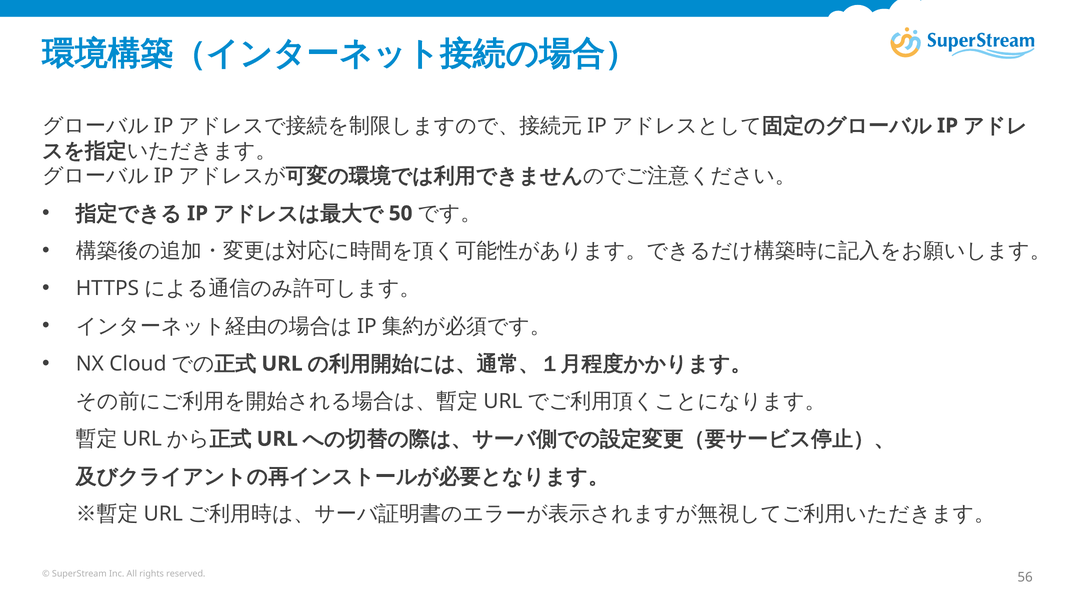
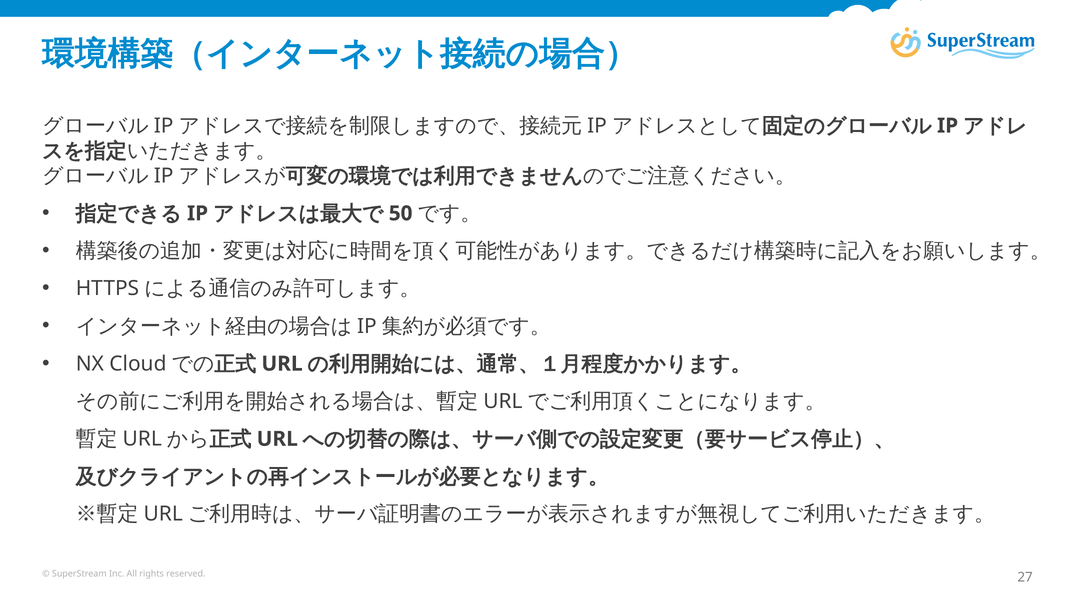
56: 56 -> 27
